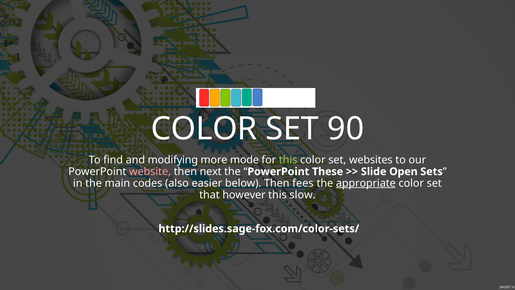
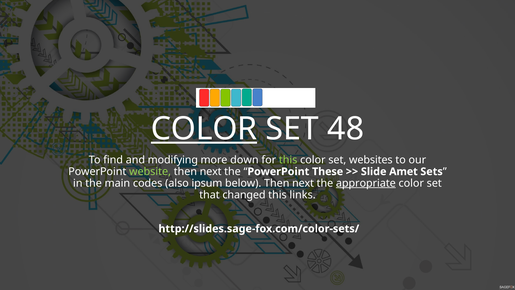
COLOR at (204, 129) underline: none -> present
90: 90 -> 48
mode: mode -> down
website colour: pink -> light green
Open: Open -> Amet
easier: easier -> ipsum
below Then fees: fees -> next
however: however -> changed
slow: slow -> links
